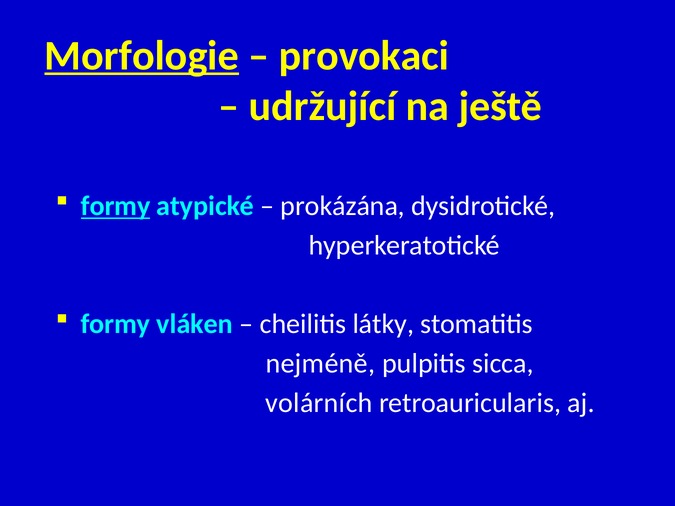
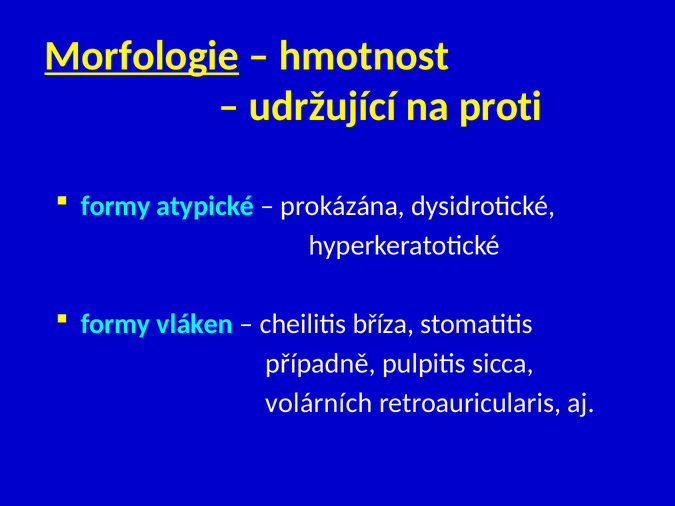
provokaci: provokaci -> hmotnost
ještě: ještě -> proti
formy at (116, 206) underline: present -> none
látky: látky -> bříza
nejméně: nejméně -> případně
